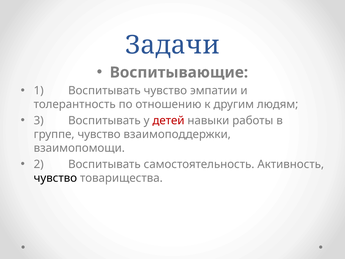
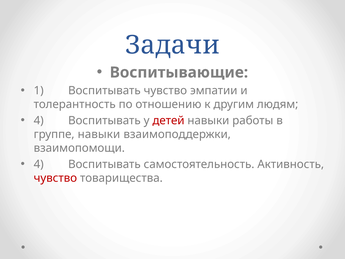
3 at (39, 120): 3 -> 4
группе чувство: чувство -> навыки
2 at (39, 164): 2 -> 4
чувство at (55, 178) colour: black -> red
